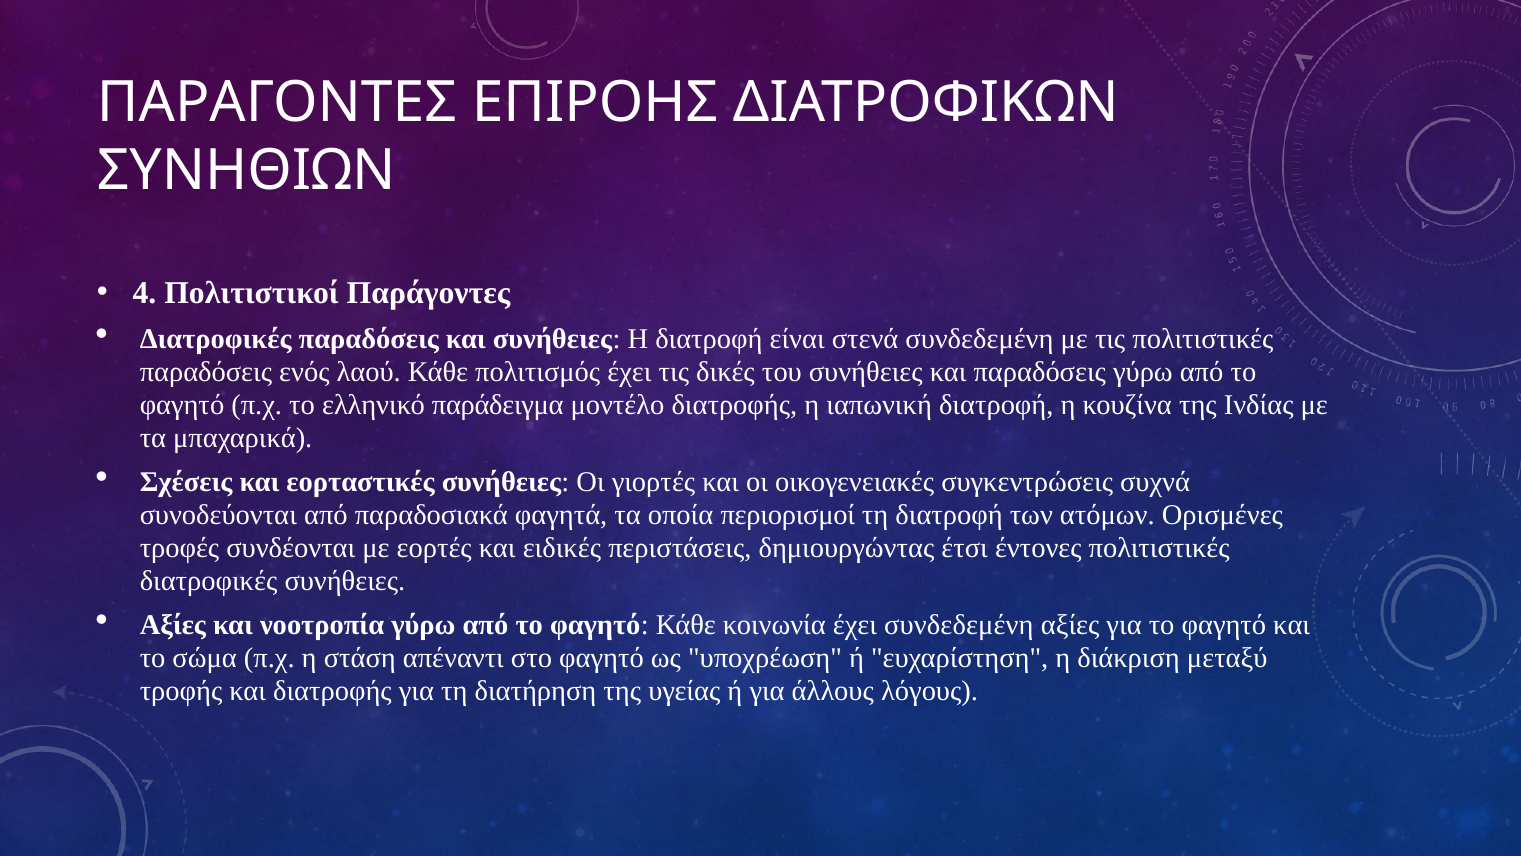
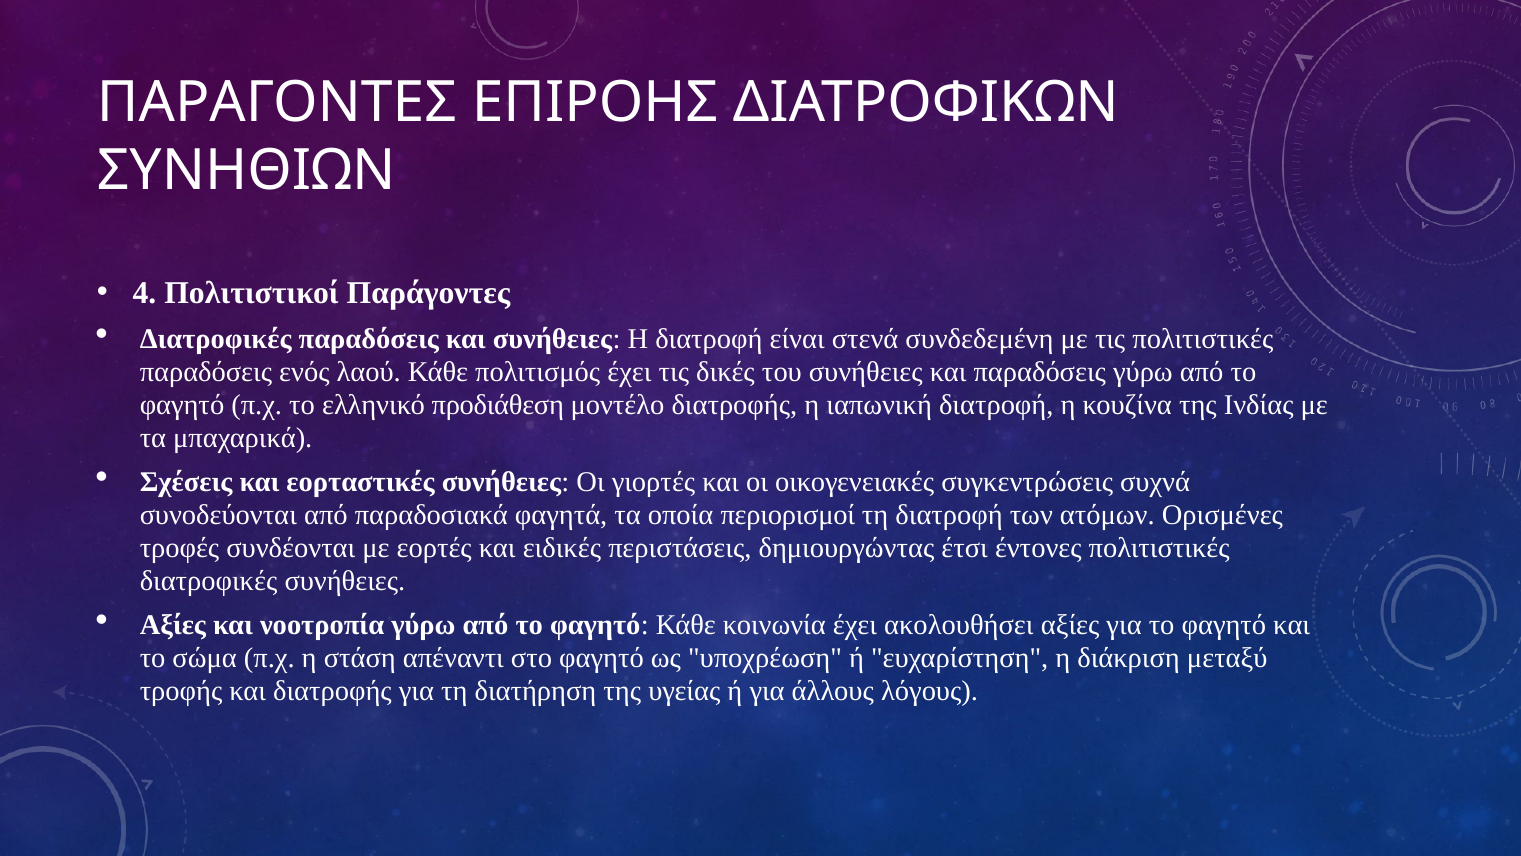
παράδειγμα: παράδειγμα -> προδιάθεση
έχει συνδεδεμένη: συνδεδεμένη -> ακολουθήσει
